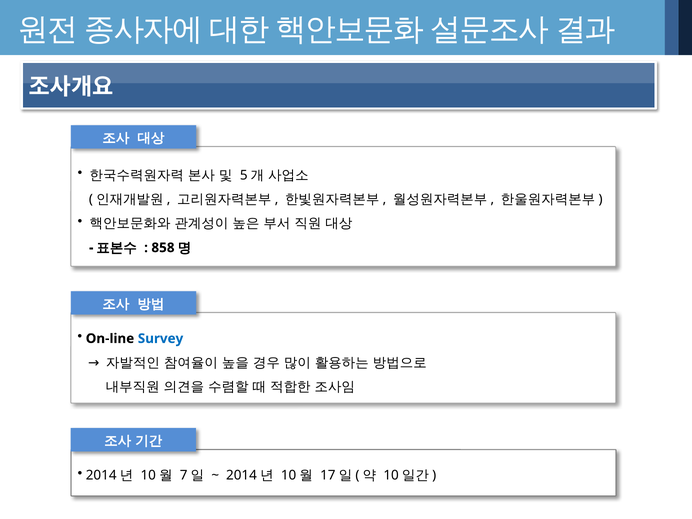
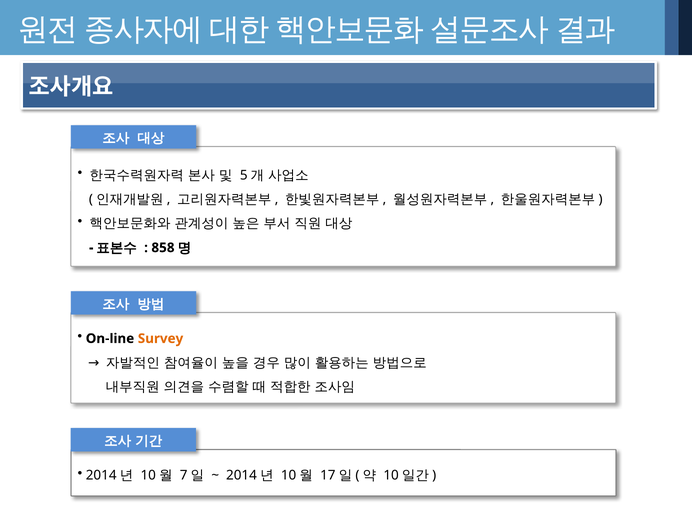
Survey colour: blue -> orange
